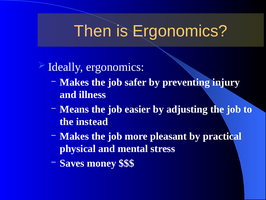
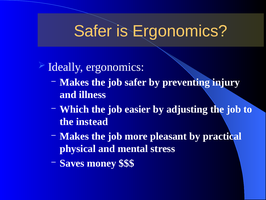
Then at (93, 31): Then -> Safer
Means: Means -> Which
